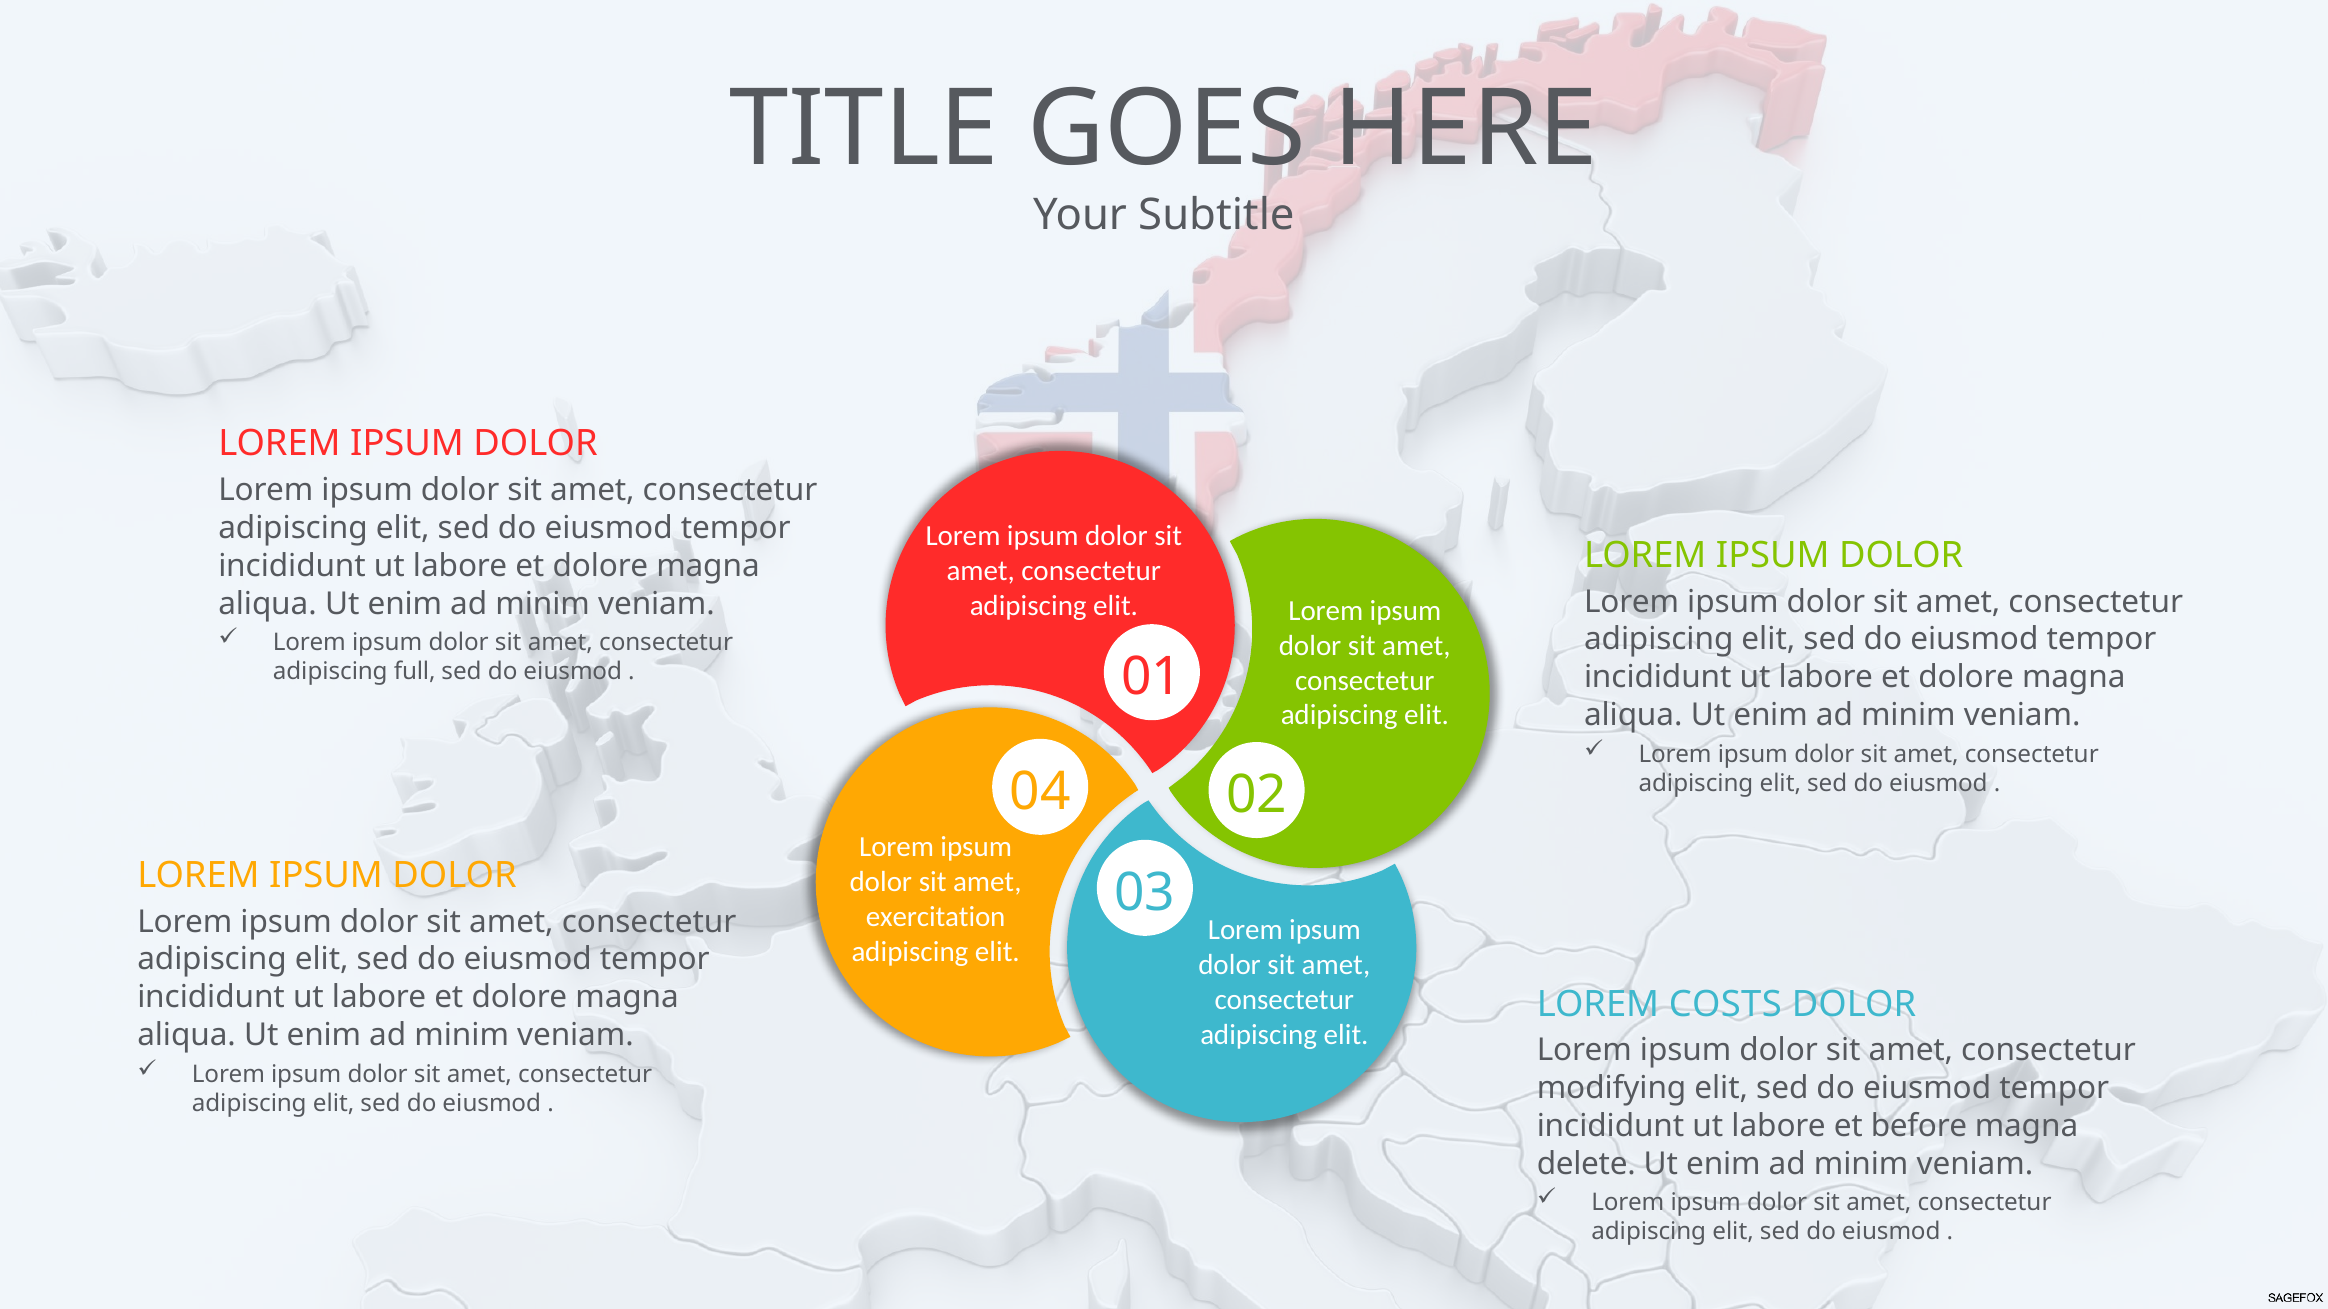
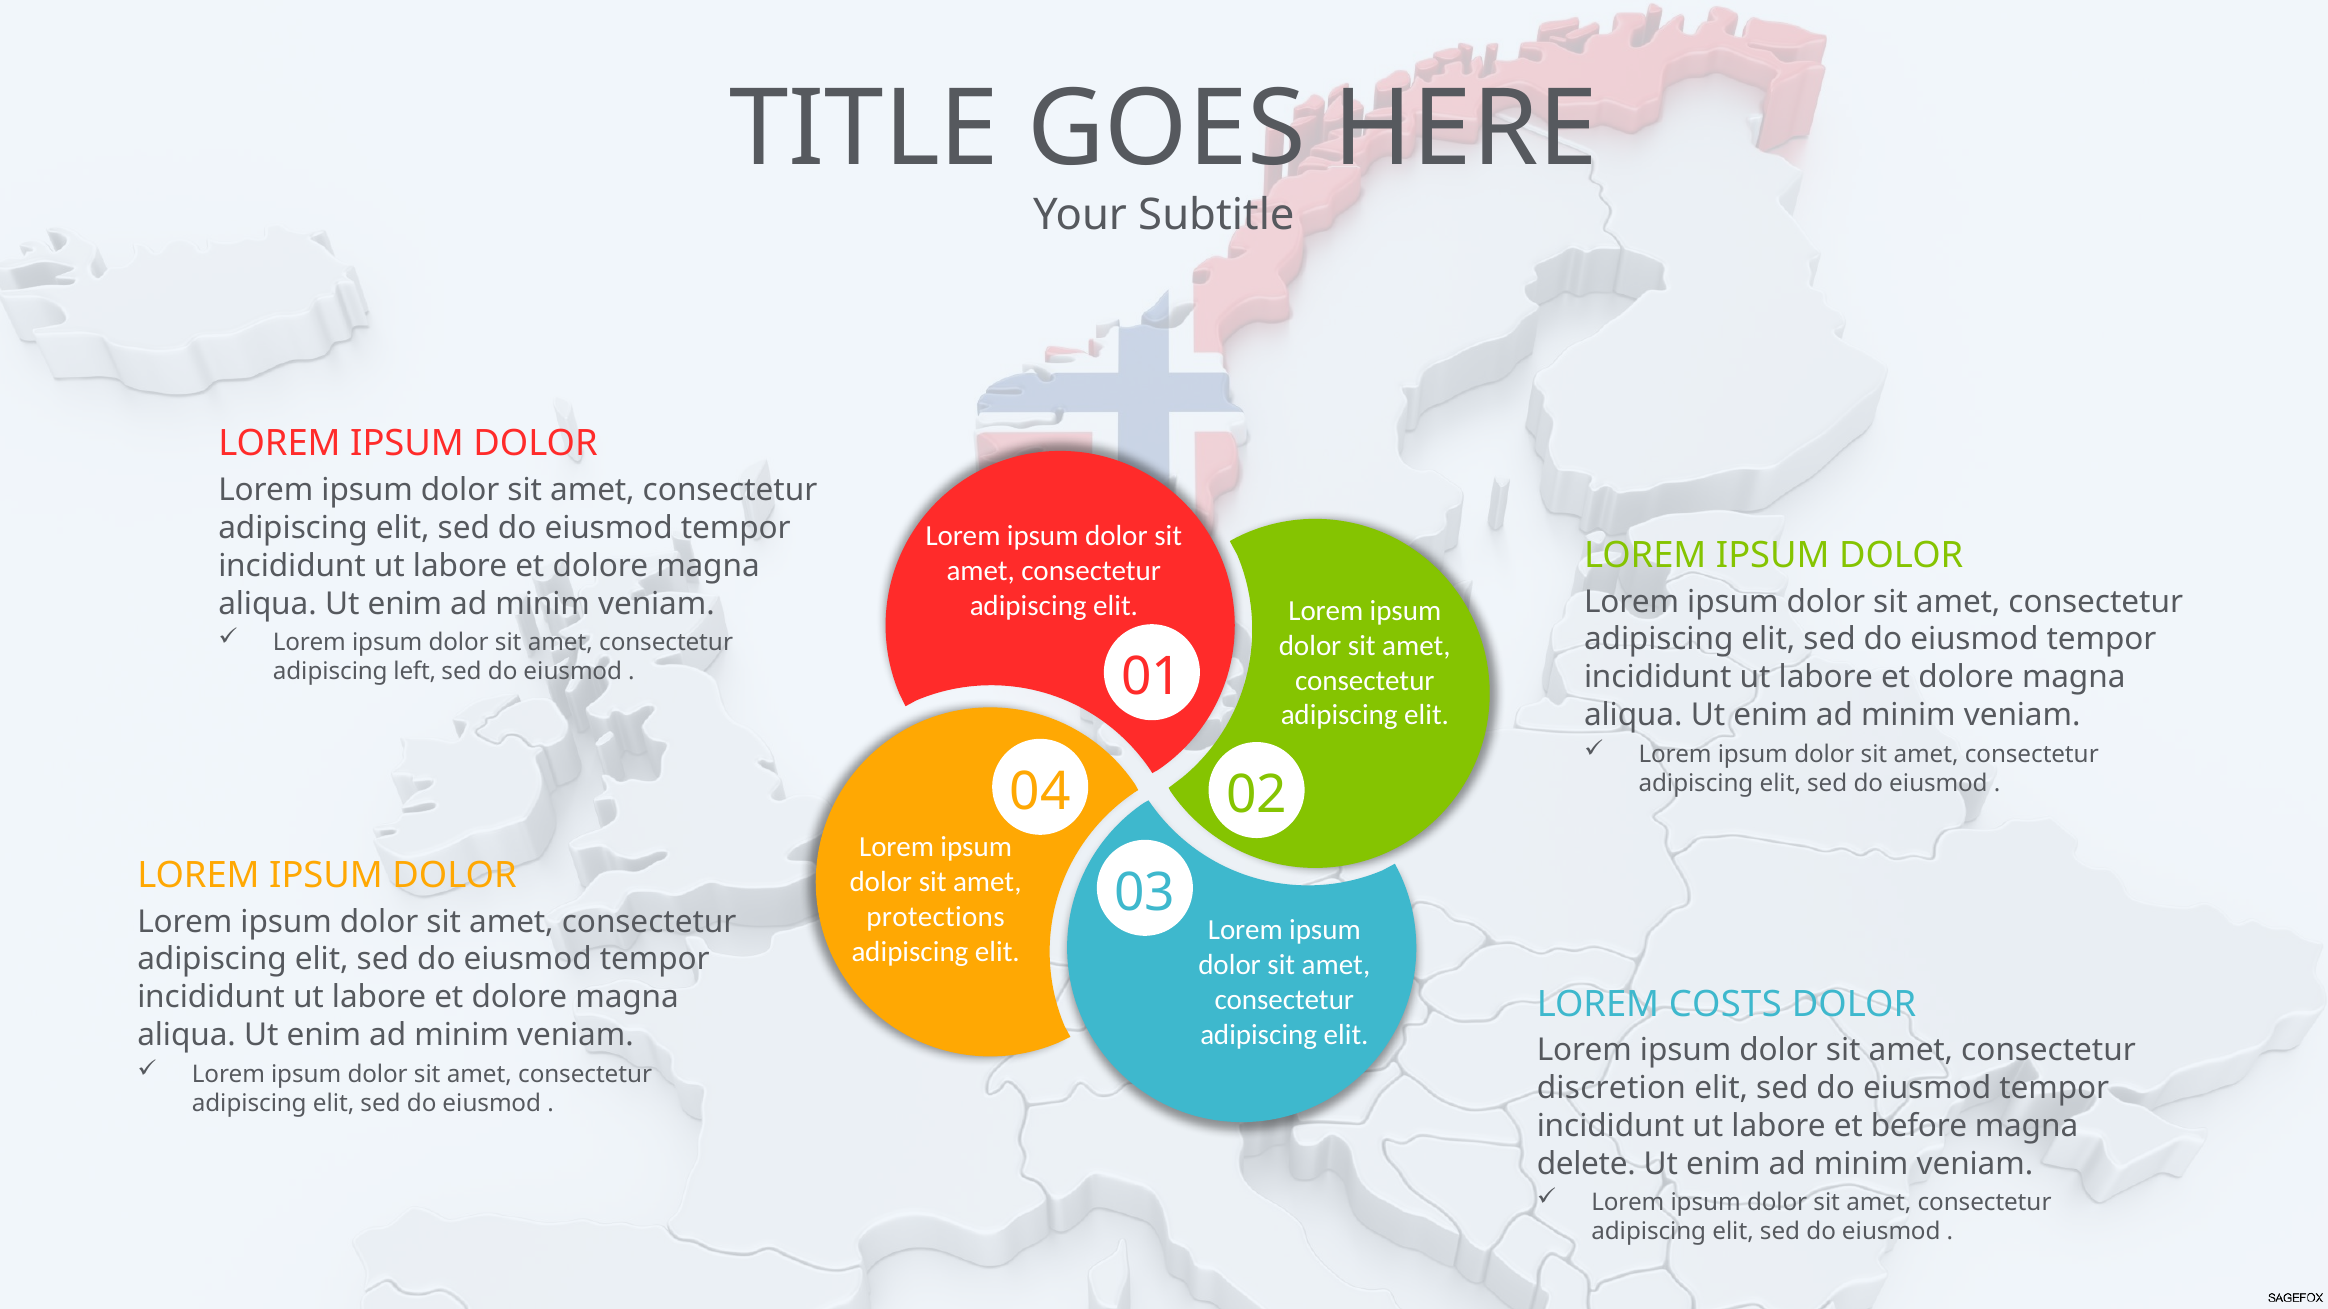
full: full -> left
exercitation: exercitation -> protections
modifying: modifying -> discretion
